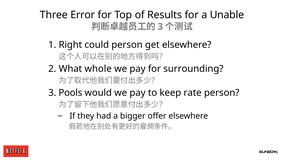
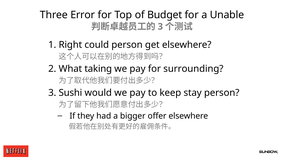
Results: Results -> Budget
whole: whole -> taking
Pools: Pools -> Sushi
rate: rate -> stay
